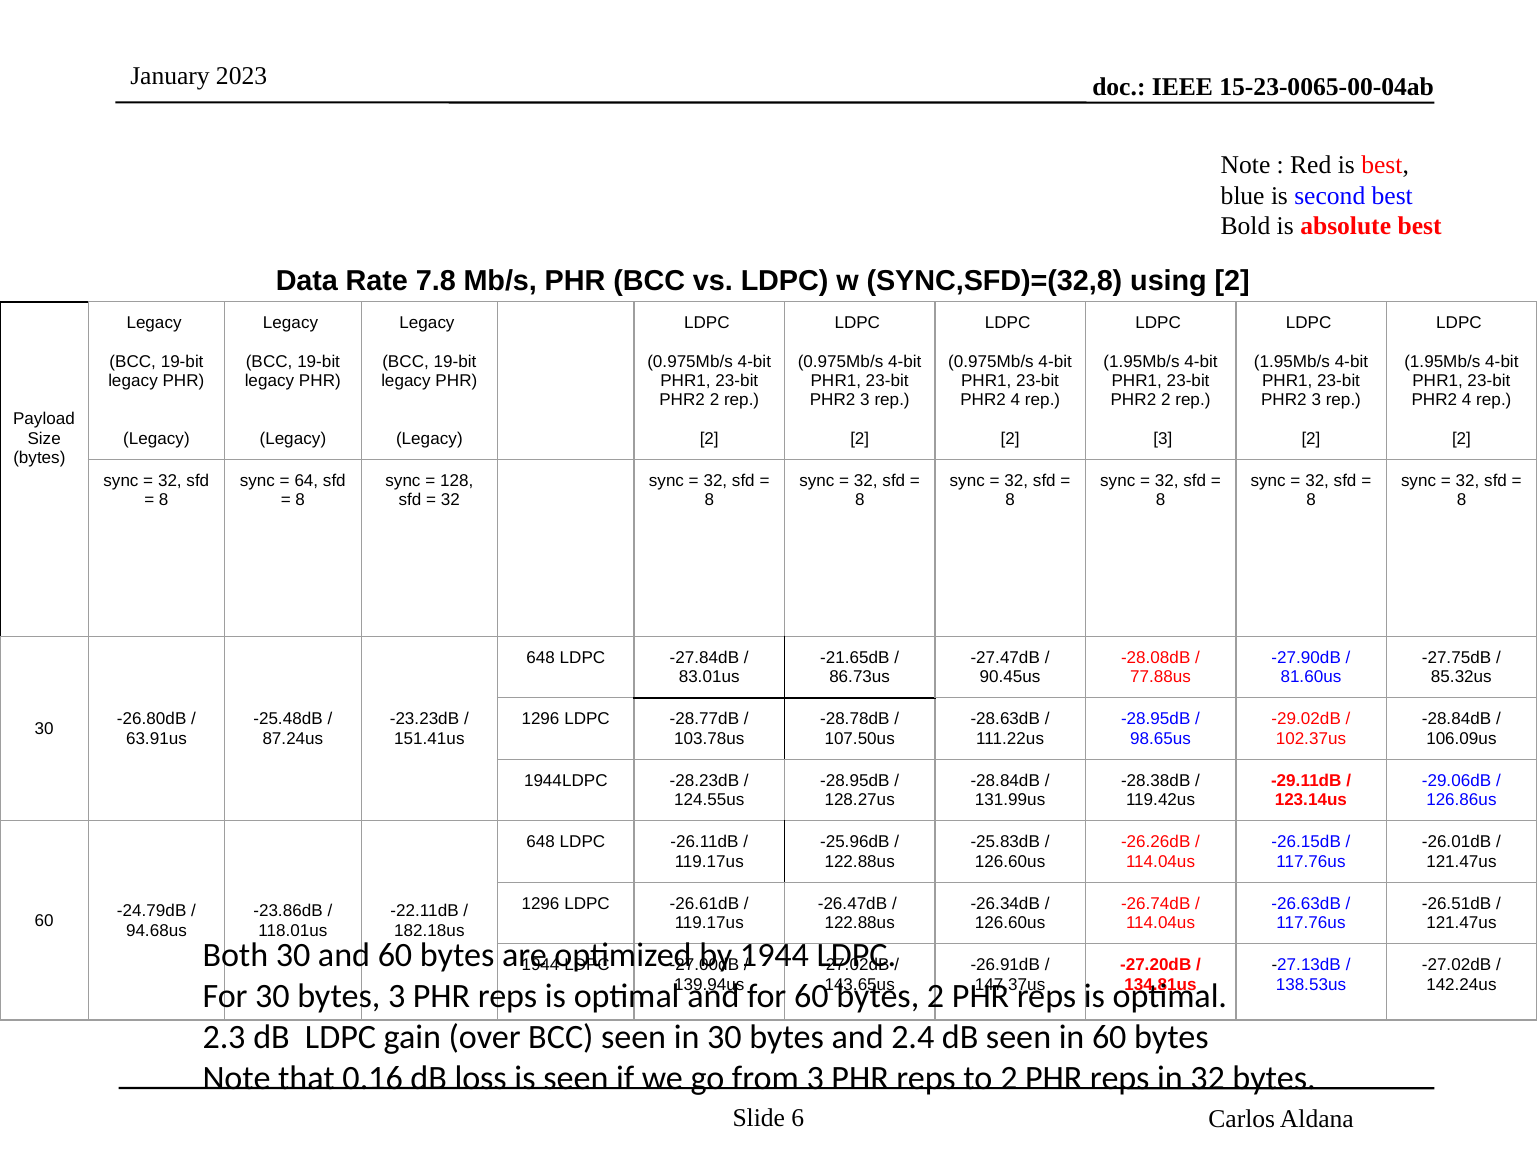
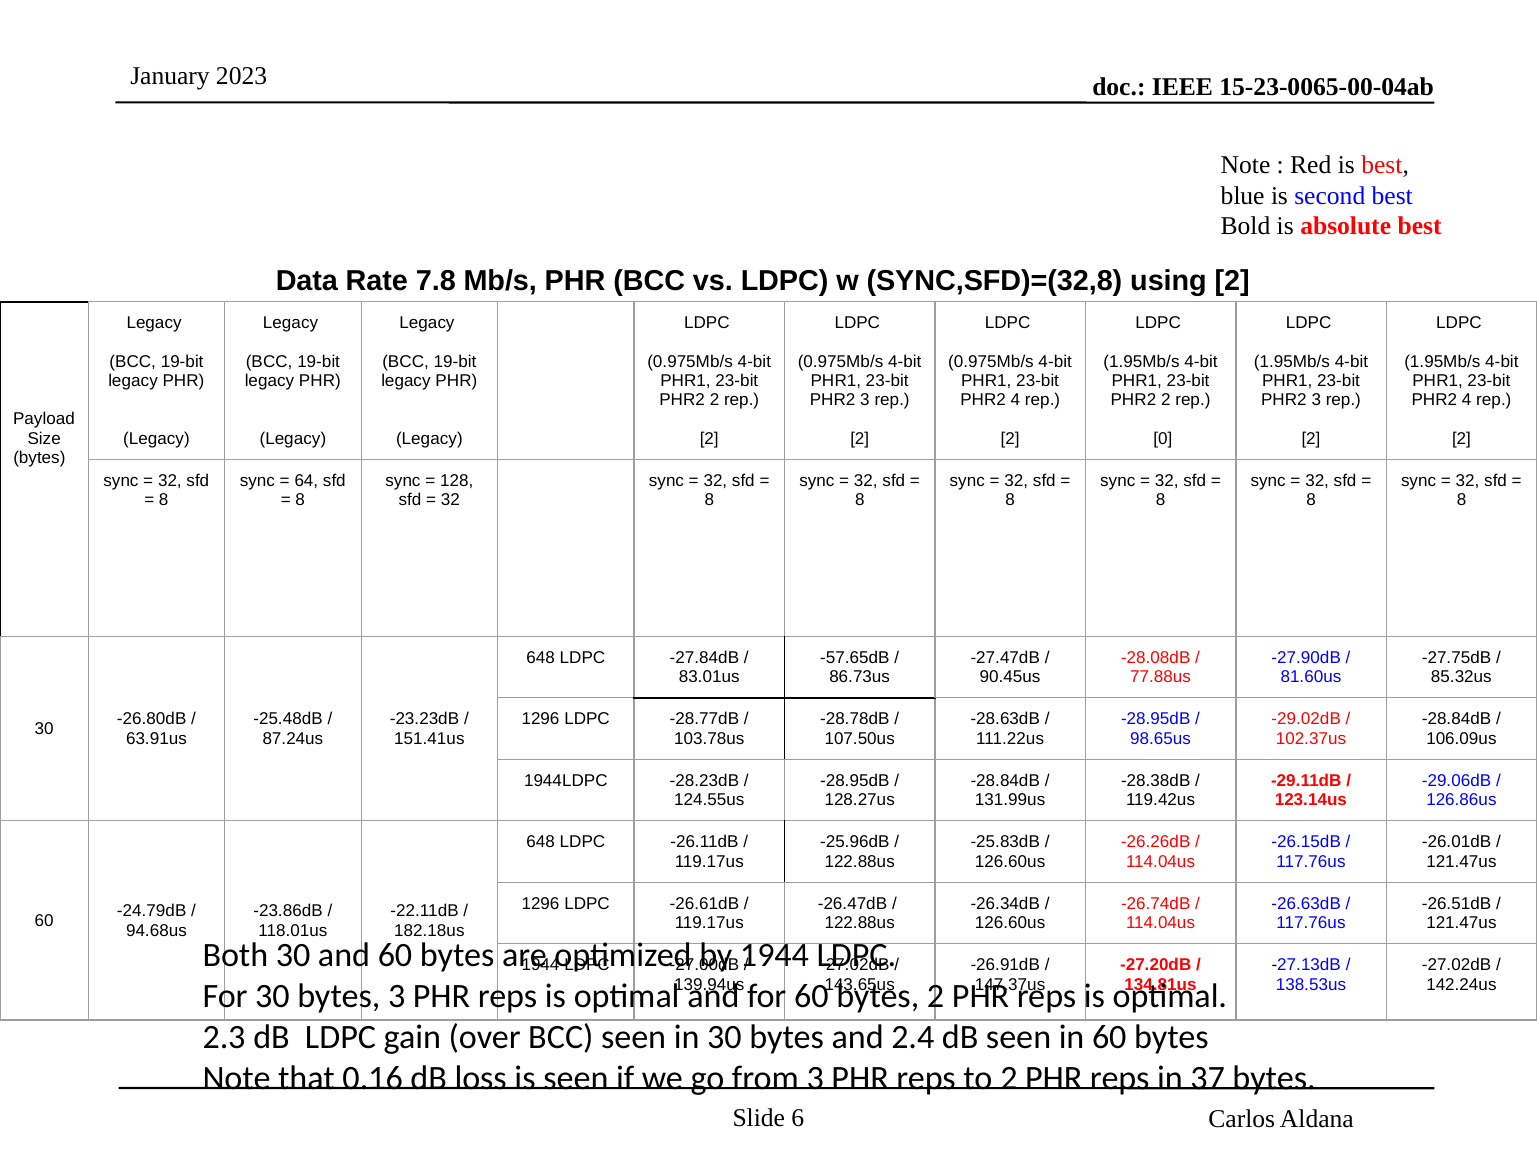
3 at (1163, 439): 3 -> 0
-21.65dB: -21.65dB -> -57.65dB
in 32: 32 -> 37
